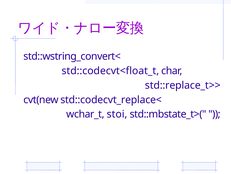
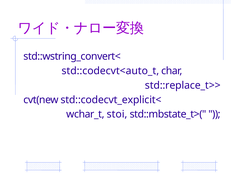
std::codecvt<float_t: std::codecvt<float_t -> std::codecvt<auto_t
std::codecvt_replace<: std::codecvt_replace< -> std::codecvt_explicit<
